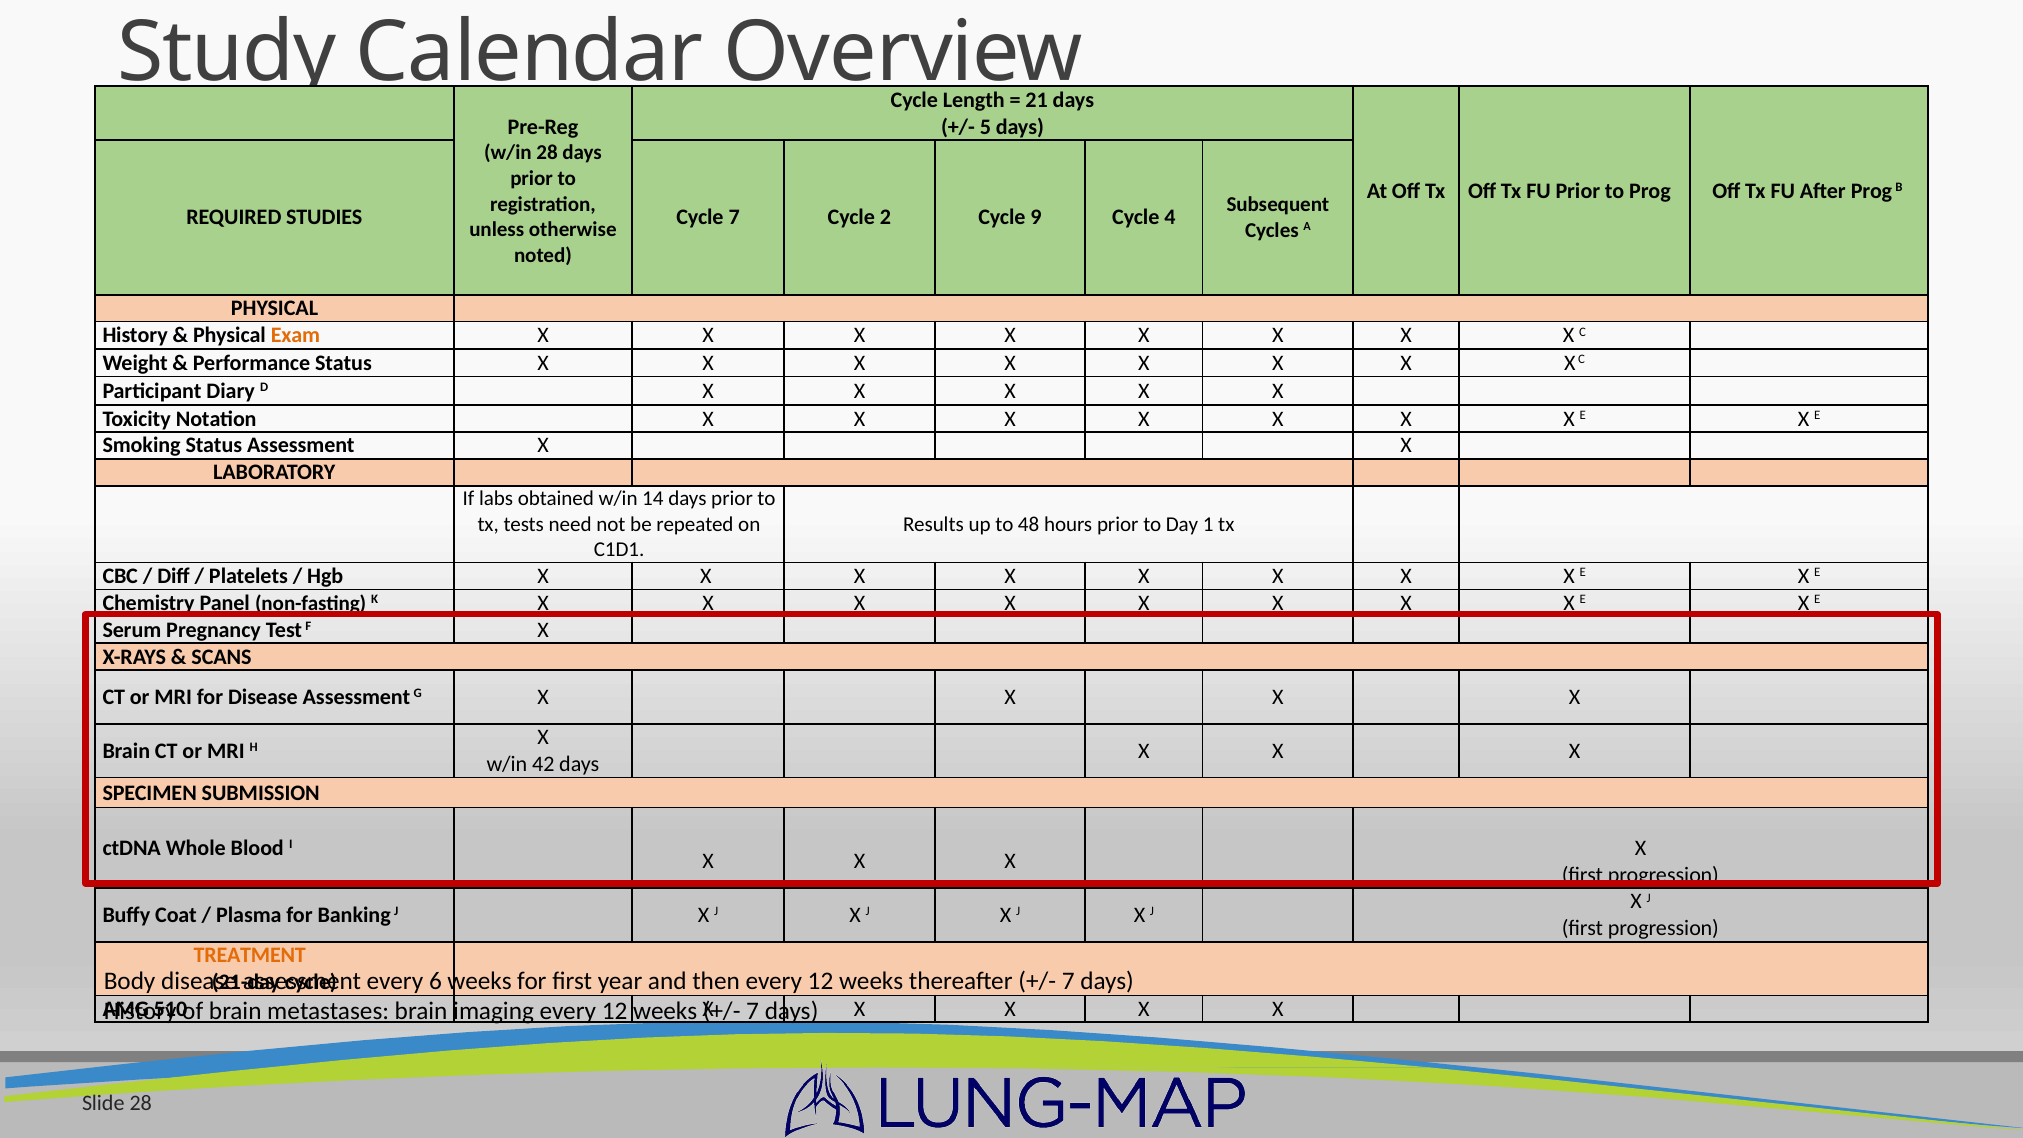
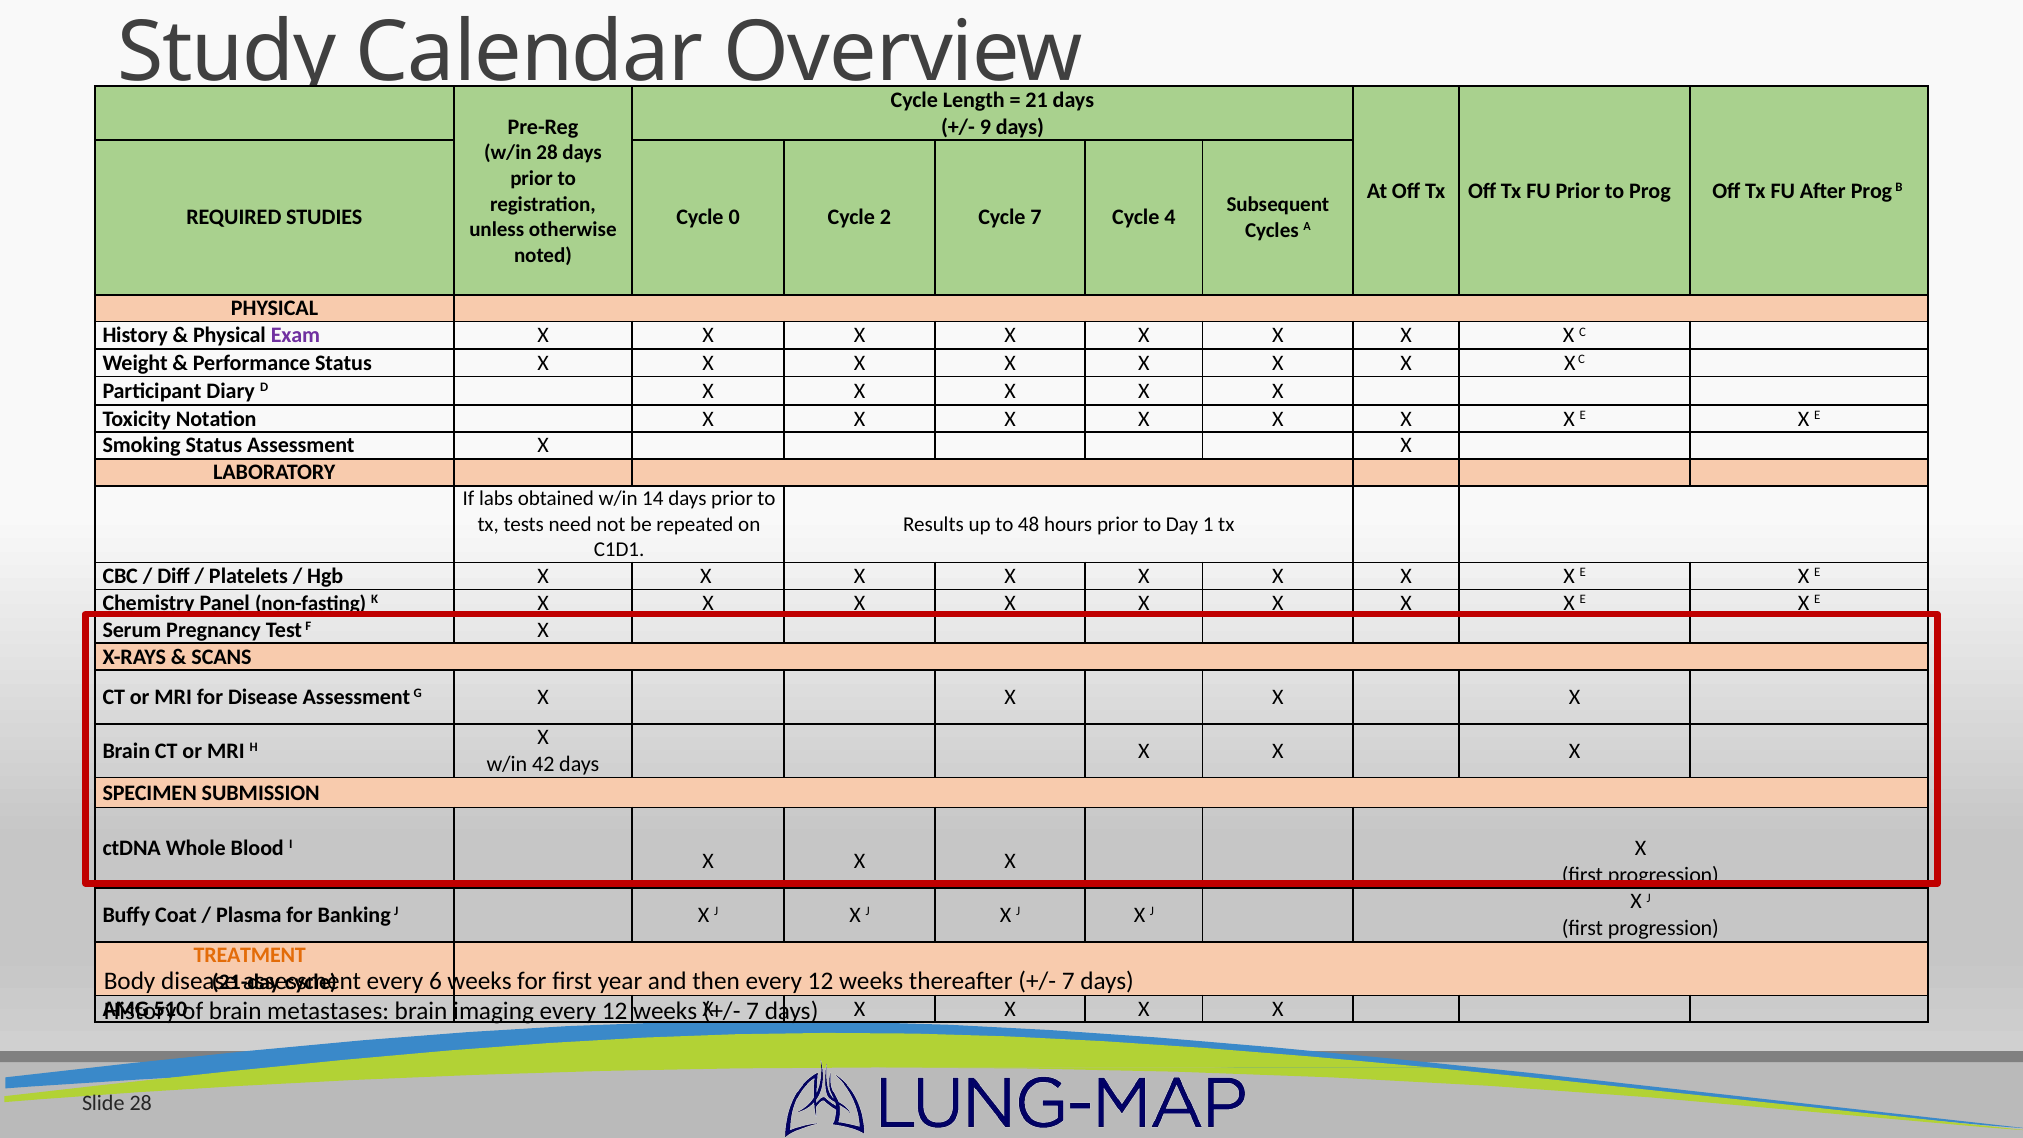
5: 5 -> 9
Cycle 7: 7 -> 0
Cycle 9: 9 -> 7
Exam colour: orange -> purple
